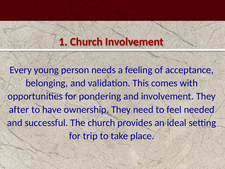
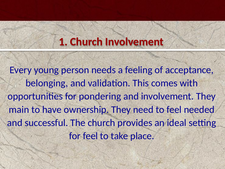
after: after -> main
for trip: trip -> feel
